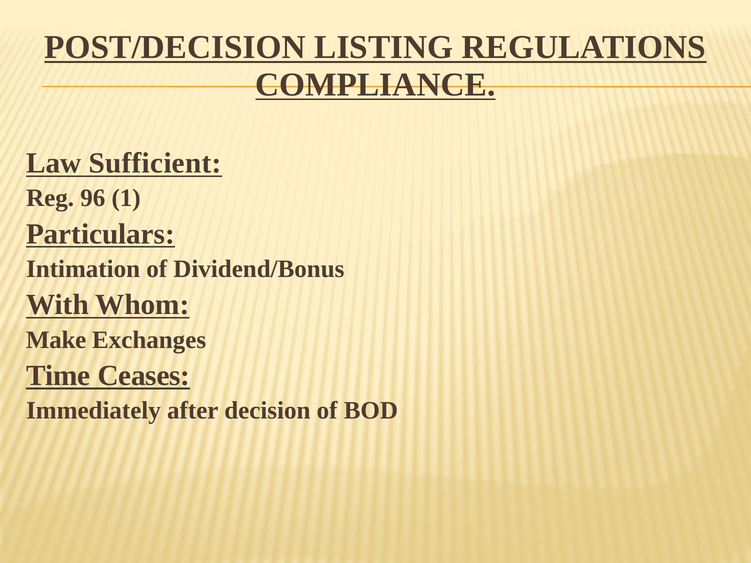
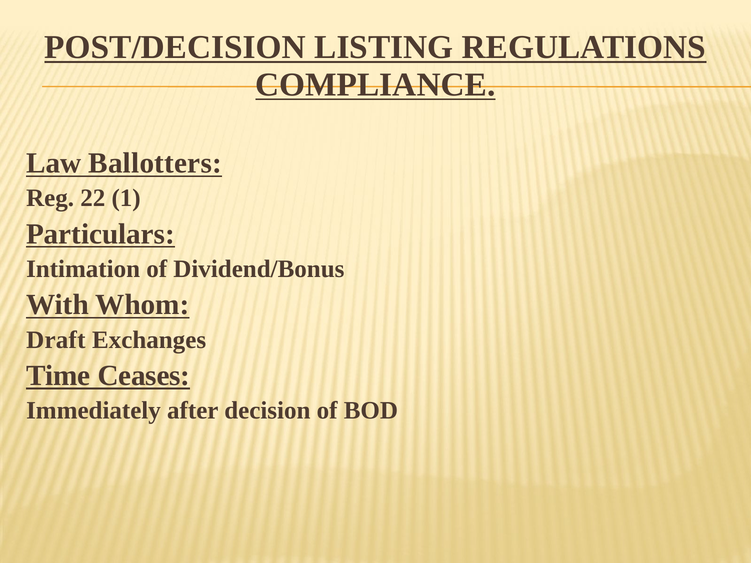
Sufficient: Sufficient -> Ballotters
96: 96 -> 22
Make: Make -> Draft
